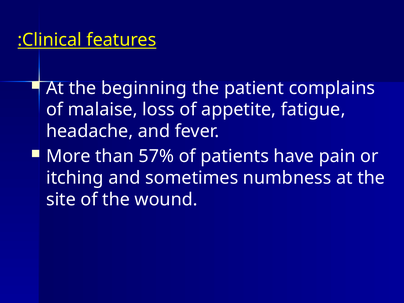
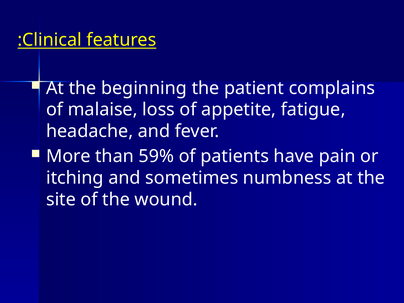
57%: 57% -> 59%
